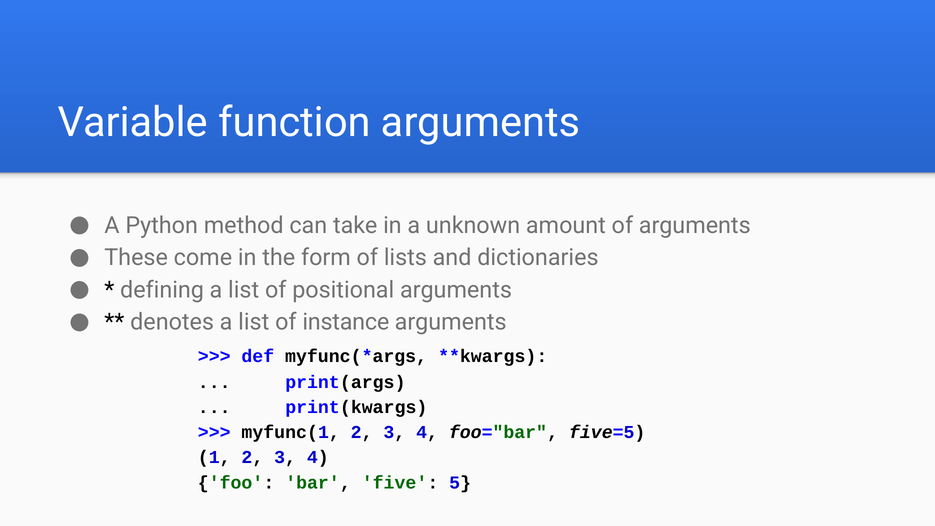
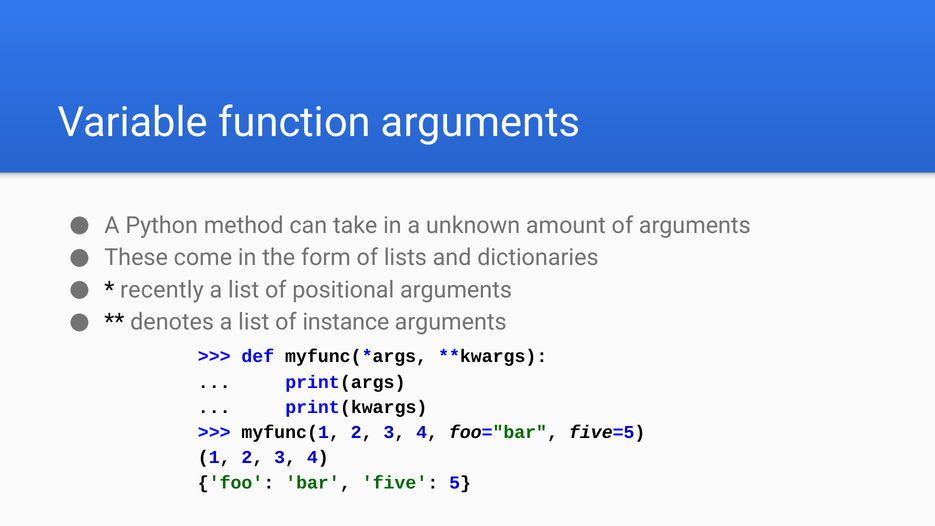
defining: defining -> recently
